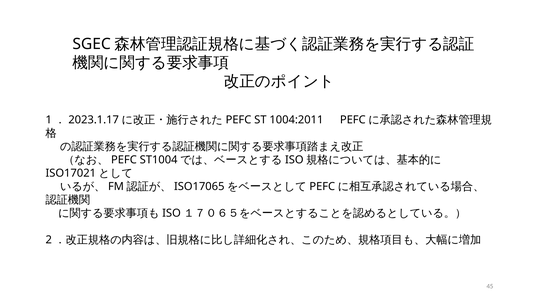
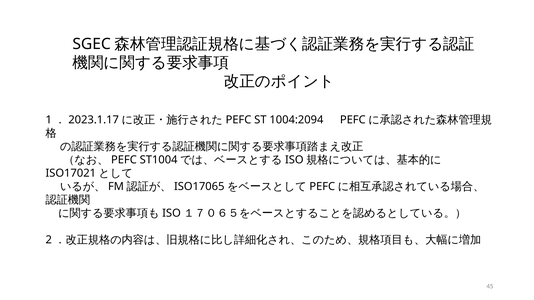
1004:2011: 1004:2011 -> 1004:2094
